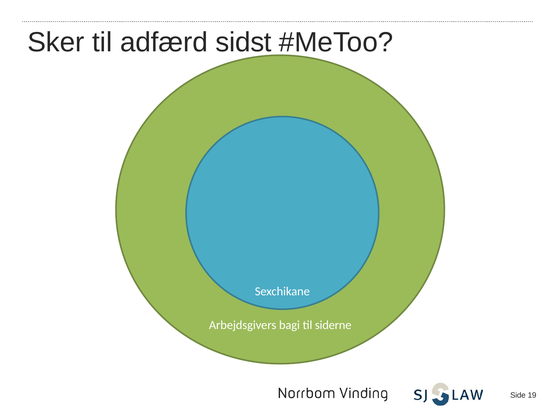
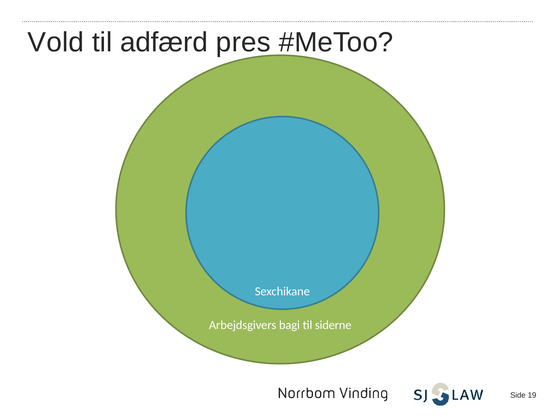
Sker: Sker -> Vold
sidst: sidst -> pres
